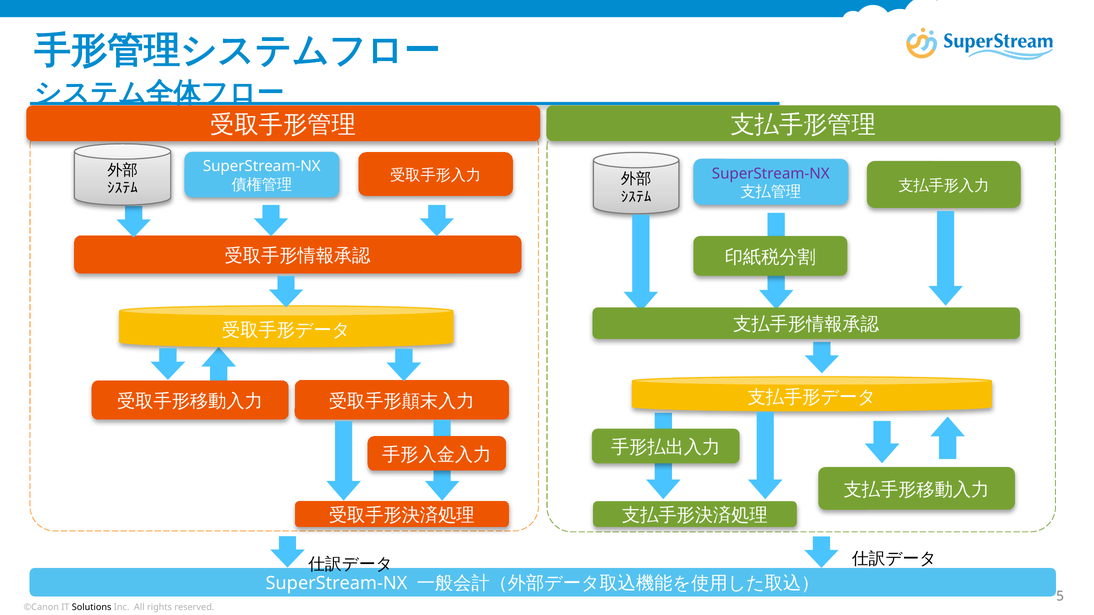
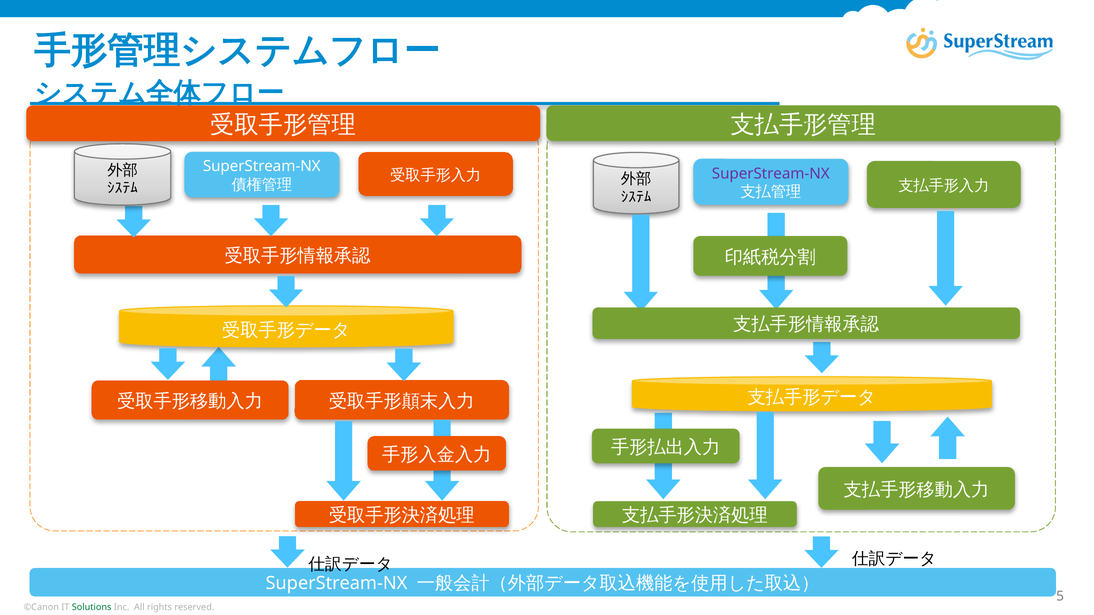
Solutions colour: black -> green
